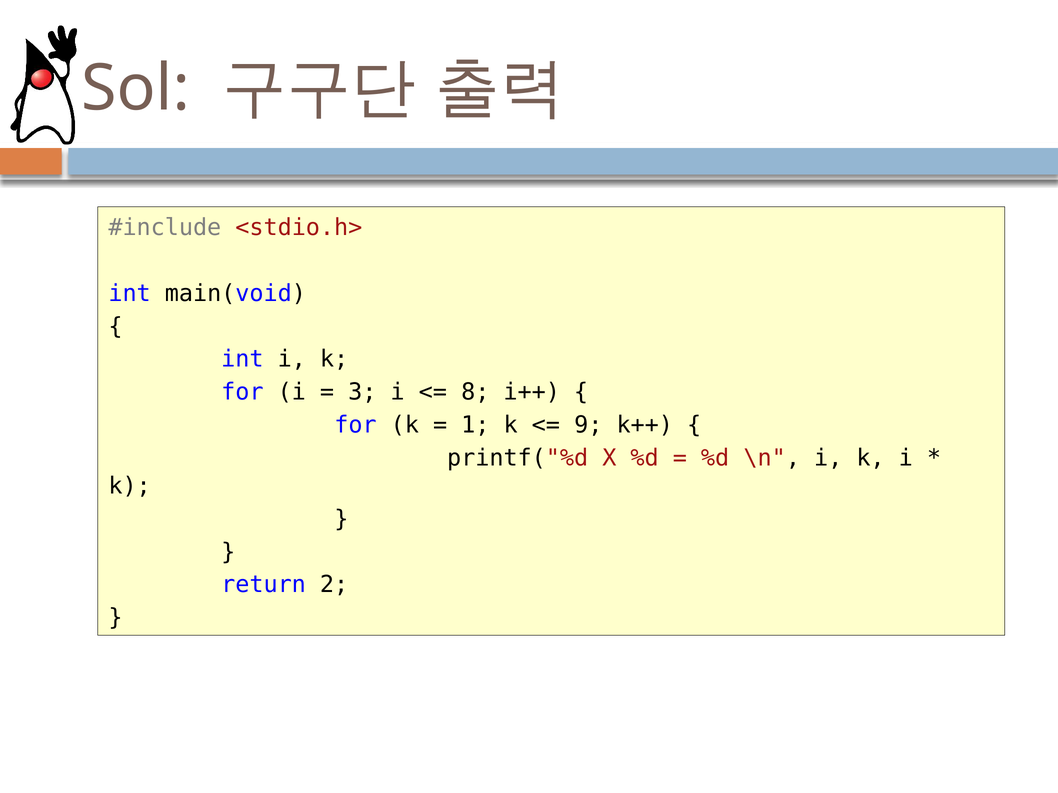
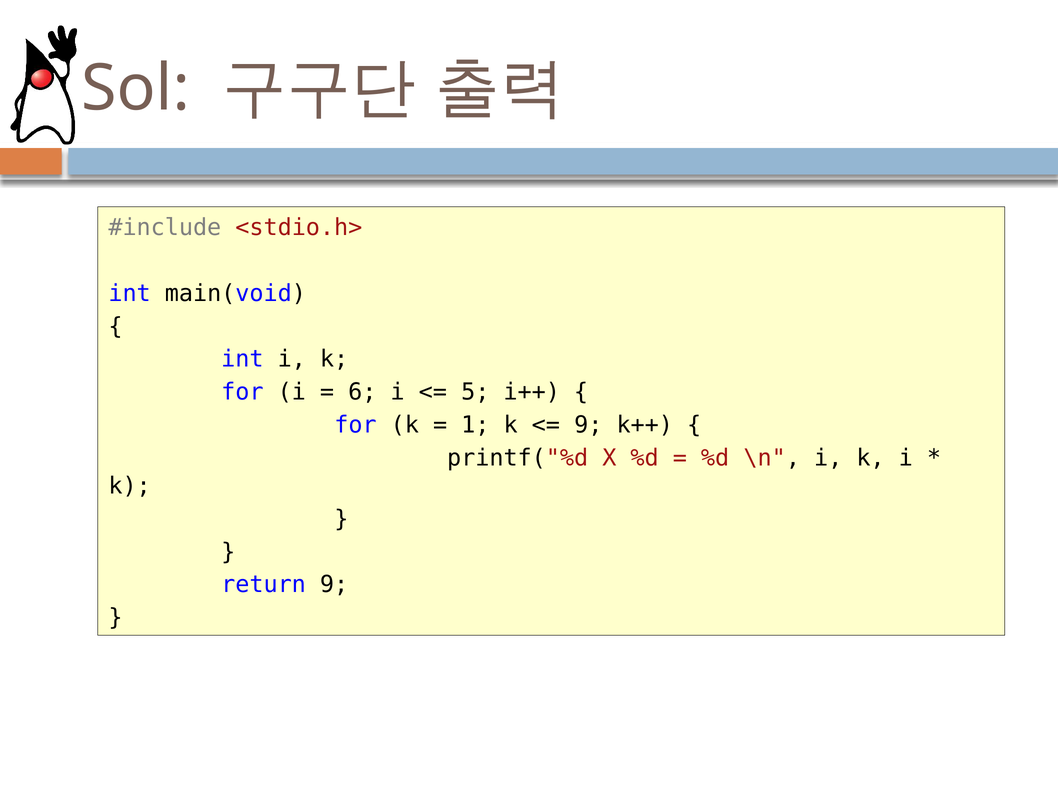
3: 3 -> 6
8: 8 -> 5
return 2: 2 -> 9
